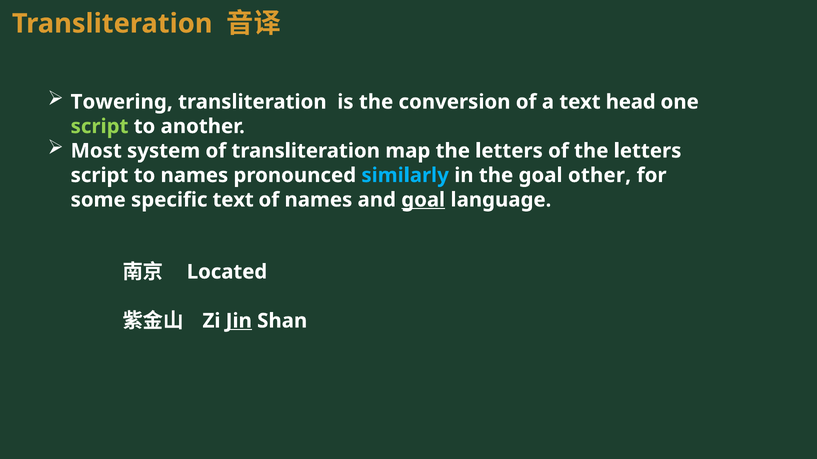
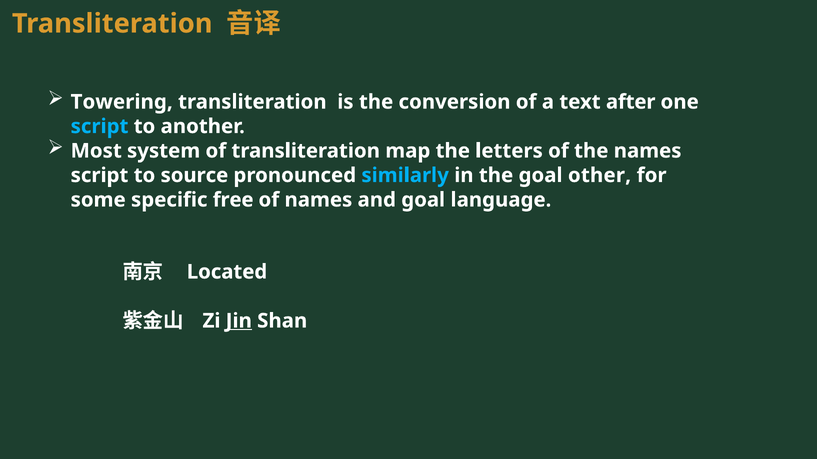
head: head -> after
script at (100, 127) colour: light green -> light blue
of the letters: letters -> names
to names: names -> source
specific text: text -> free
goal at (423, 200) underline: present -> none
